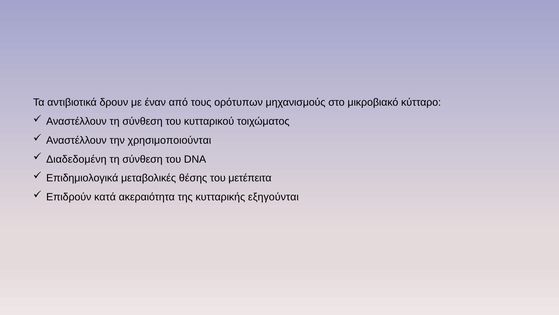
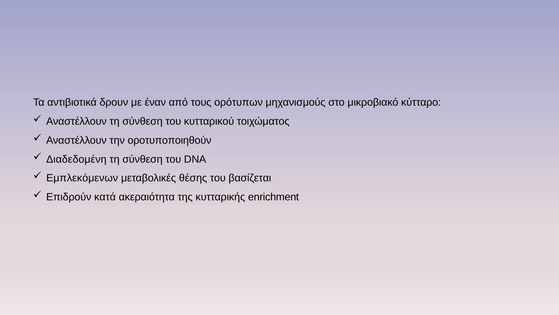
χρησιμοποιούνται: χρησιμοποιούνται -> οροτυποποιηθούν
Επιδημιολογικά: Επιδημιολογικά -> Εμπλεκόμενων
μετέπειτα: μετέπειτα -> βασίζεται
εξηγούνται: εξηγούνται -> enrichment
